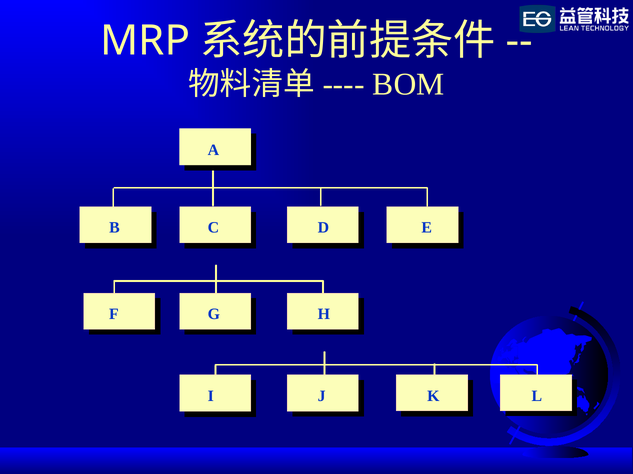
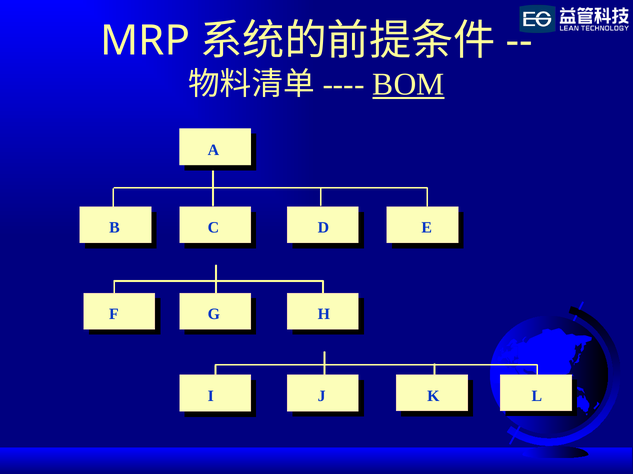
BOM underline: none -> present
